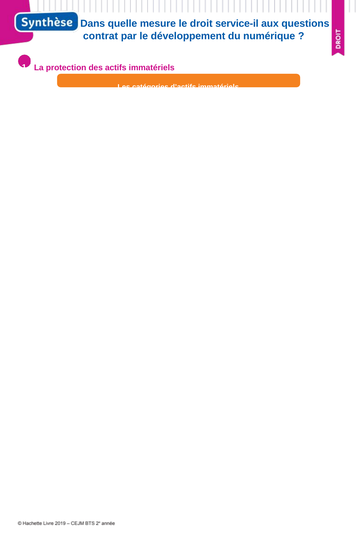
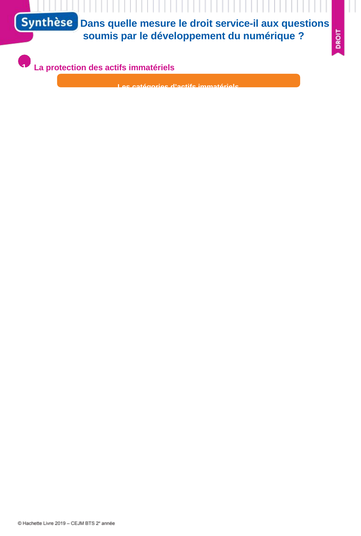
contrat: contrat -> soumis
